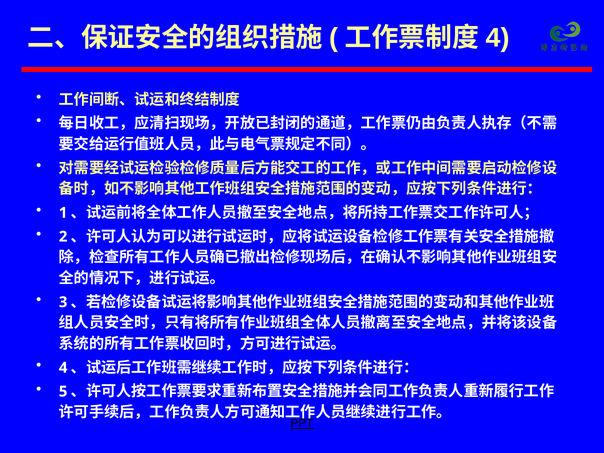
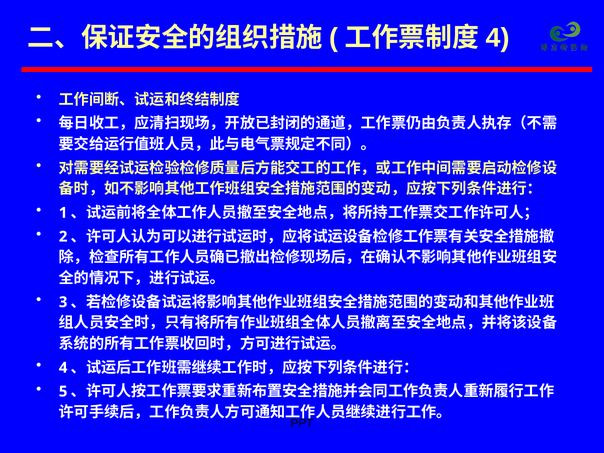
PPT underline: present -> none
